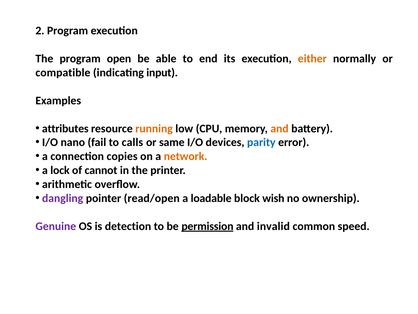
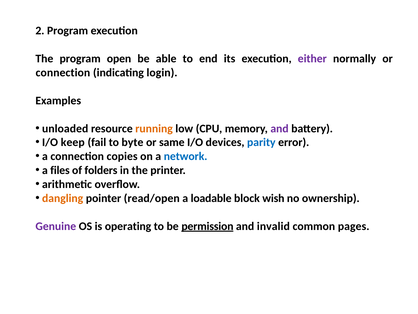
either colour: orange -> purple
compatible at (63, 73): compatible -> connection
input: input -> login
attributes: attributes -> unloaded
and at (280, 128) colour: orange -> purple
nano: nano -> keep
calls: calls -> byte
network colour: orange -> blue
lock: lock -> files
cannot: cannot -> folders
dangling colour: purple -> orange
detection: detection -> operating
speed: speed -> pages
